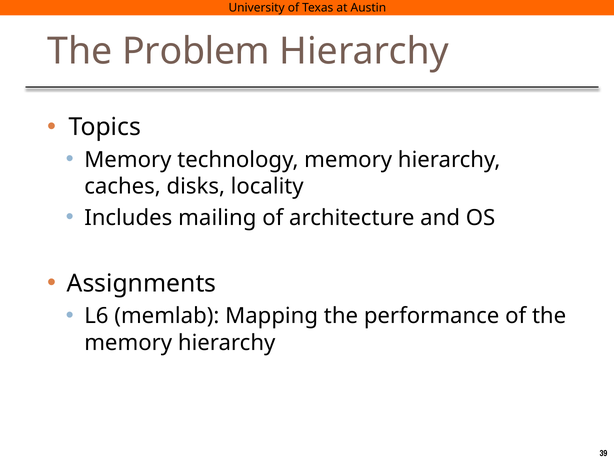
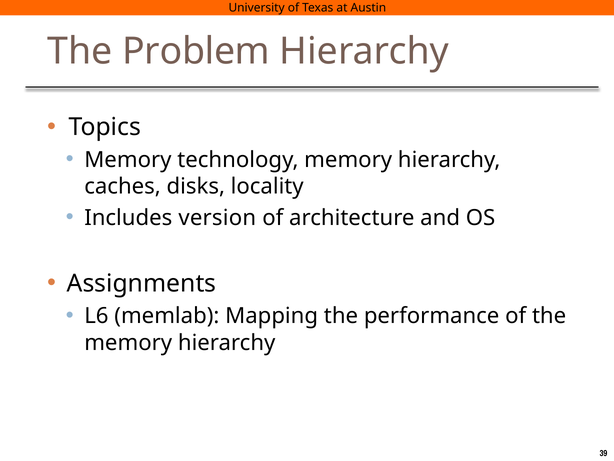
mailing: mailing -> version
